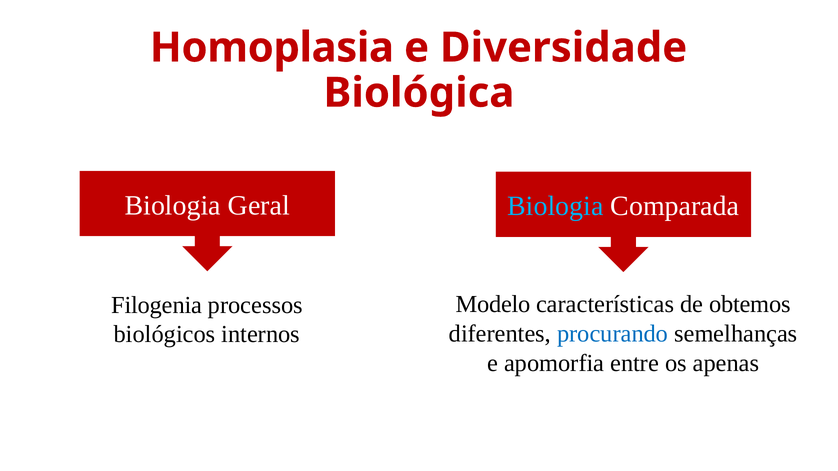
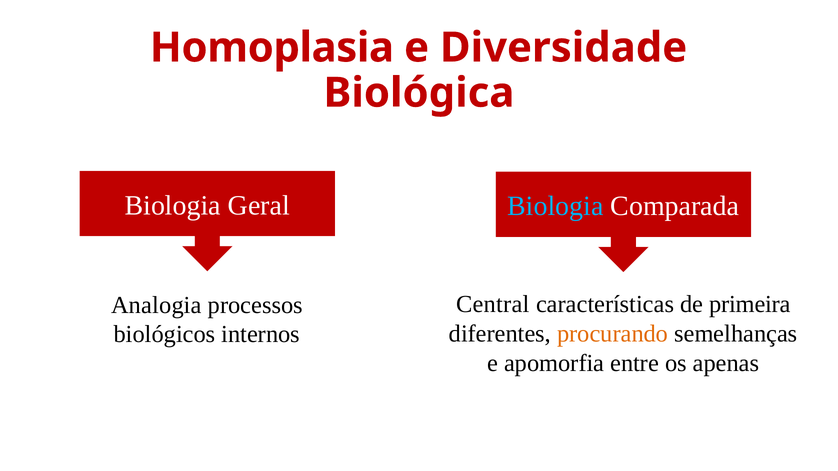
Modelo: Modelo -> Central
obtemos: obtemos -> primeira
Filogenia: Filogenia -> Analogia
procurando colour: blue -> orange
